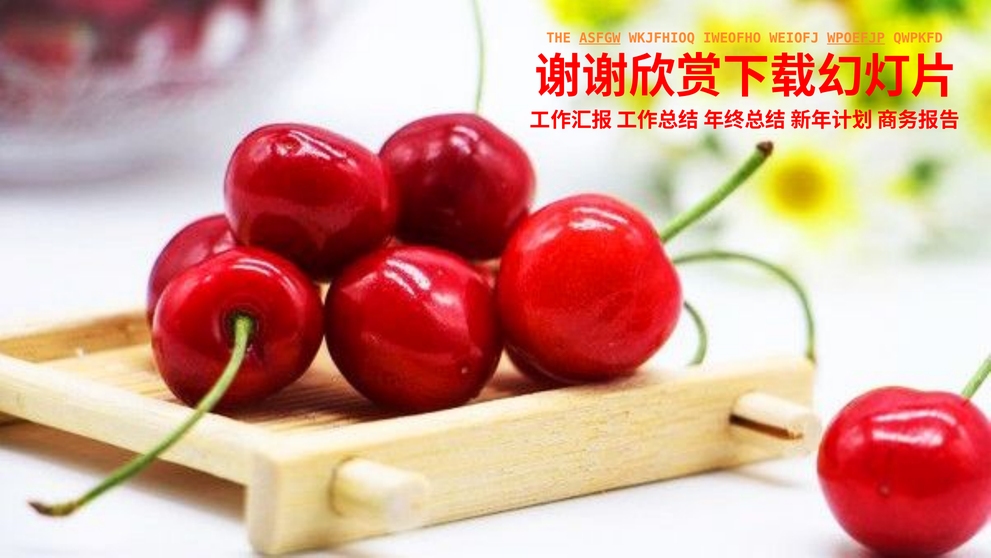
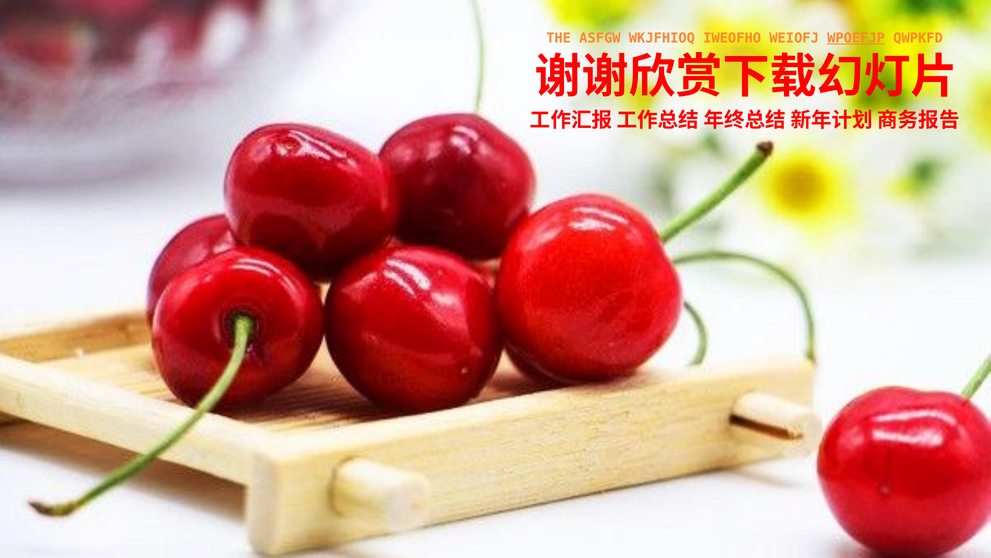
ASFGW underline: present -> none
